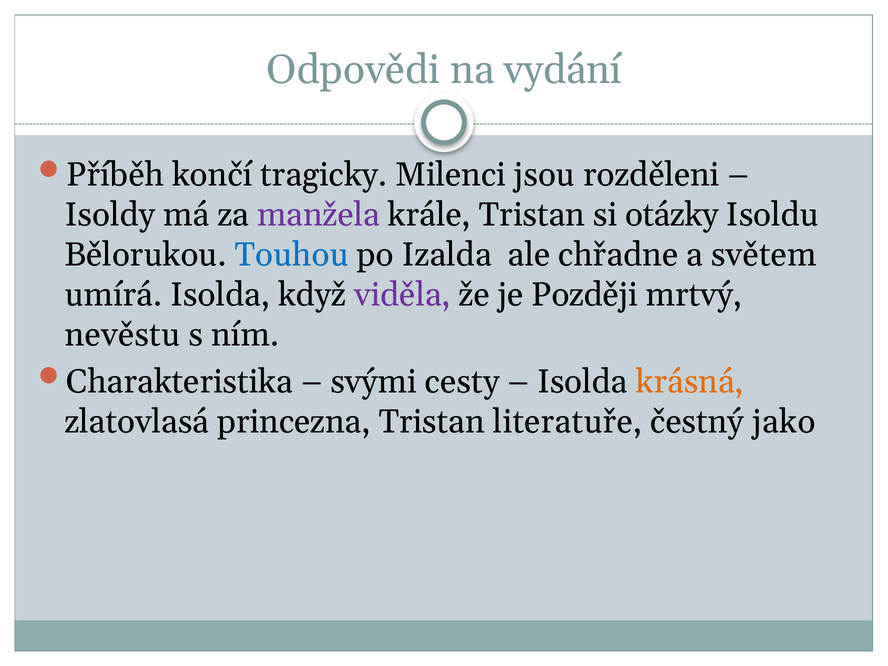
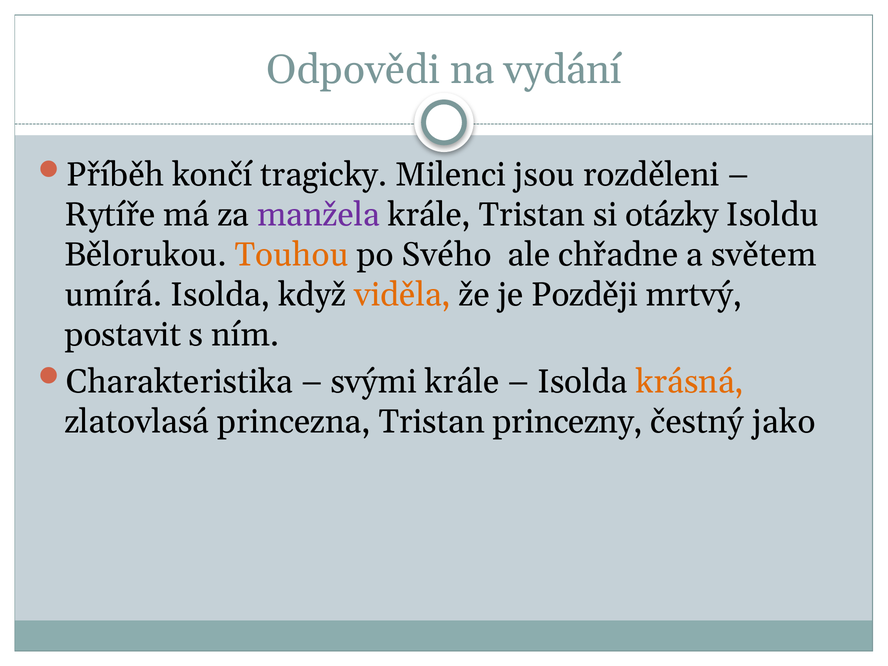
Isoldy: Isoldy -> Rytíře
Touhou colour: blue -> orange
Izalda: Izalda -> Svého
viděla colour: purple -> orange
nevěstu: nevěstu -> postavit
svými cesty: cesty -> krále
literatuře: literatuře -> princezny
